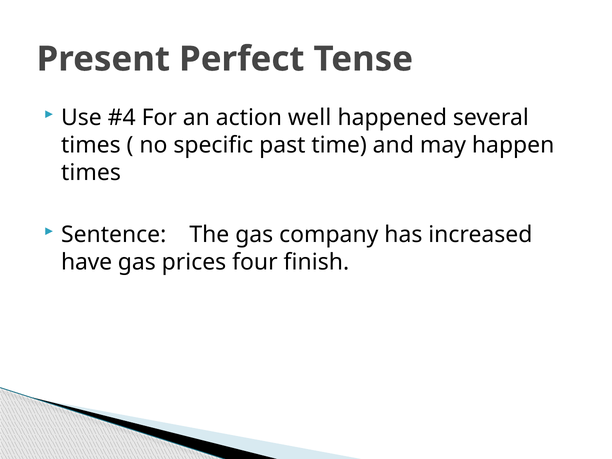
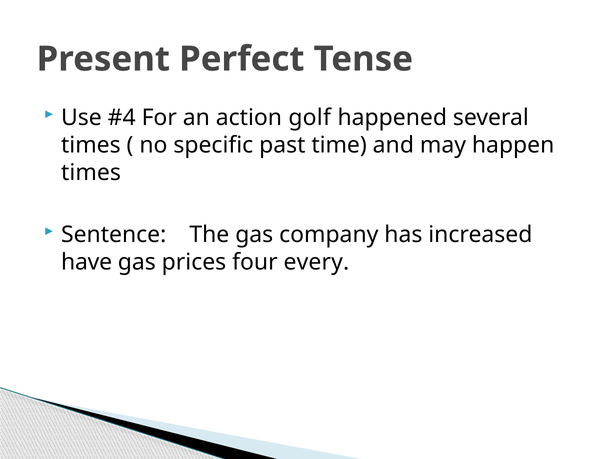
well: well -> golf
finish: finish -> every
